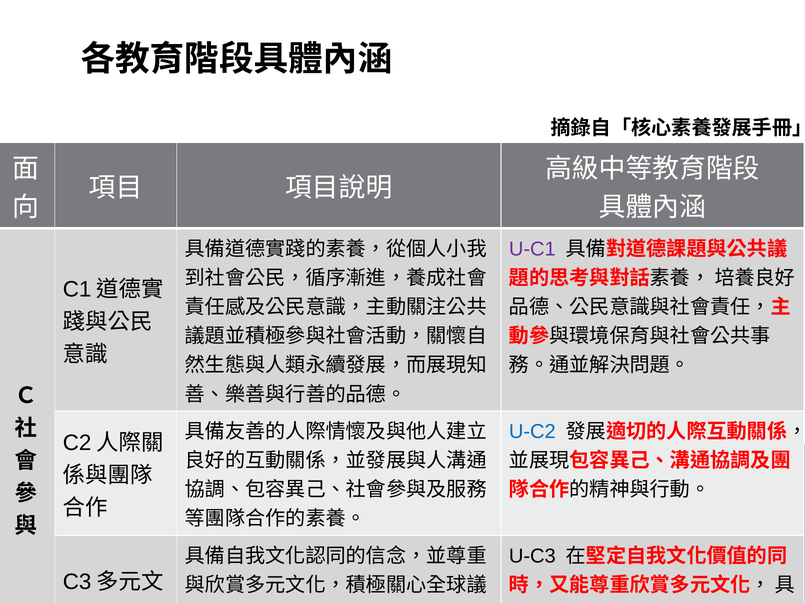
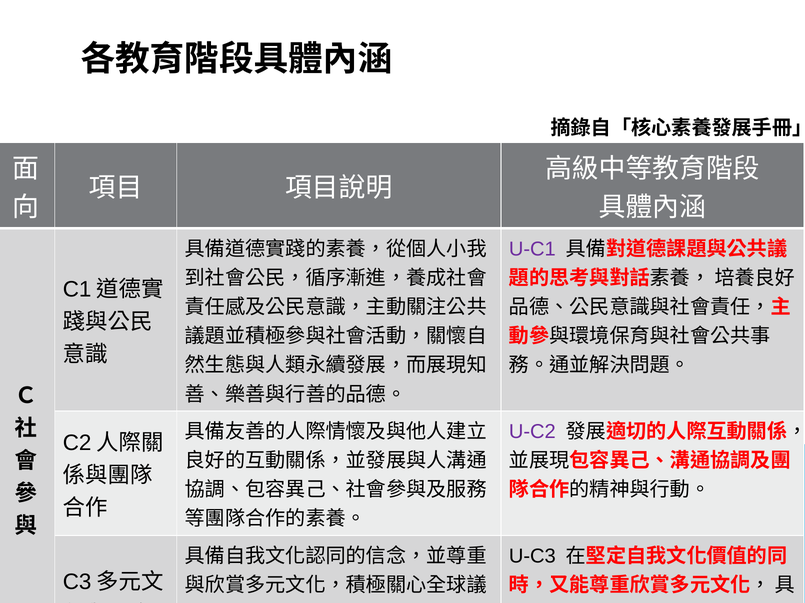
U-C2 colour: blue -> purple
